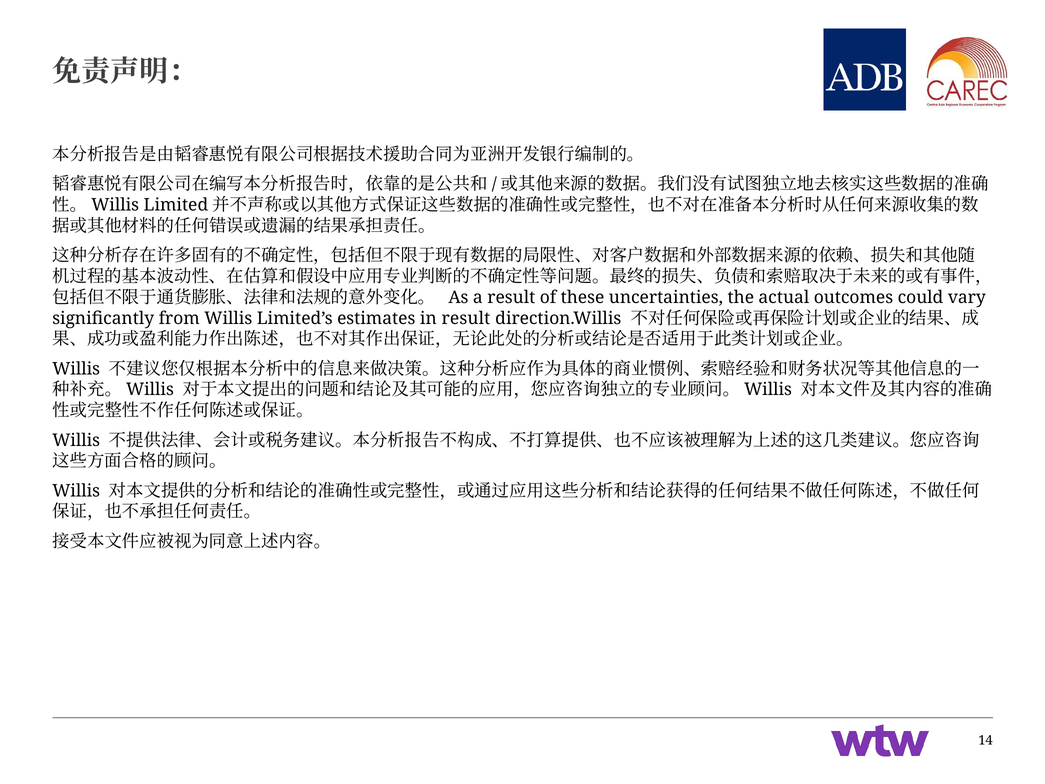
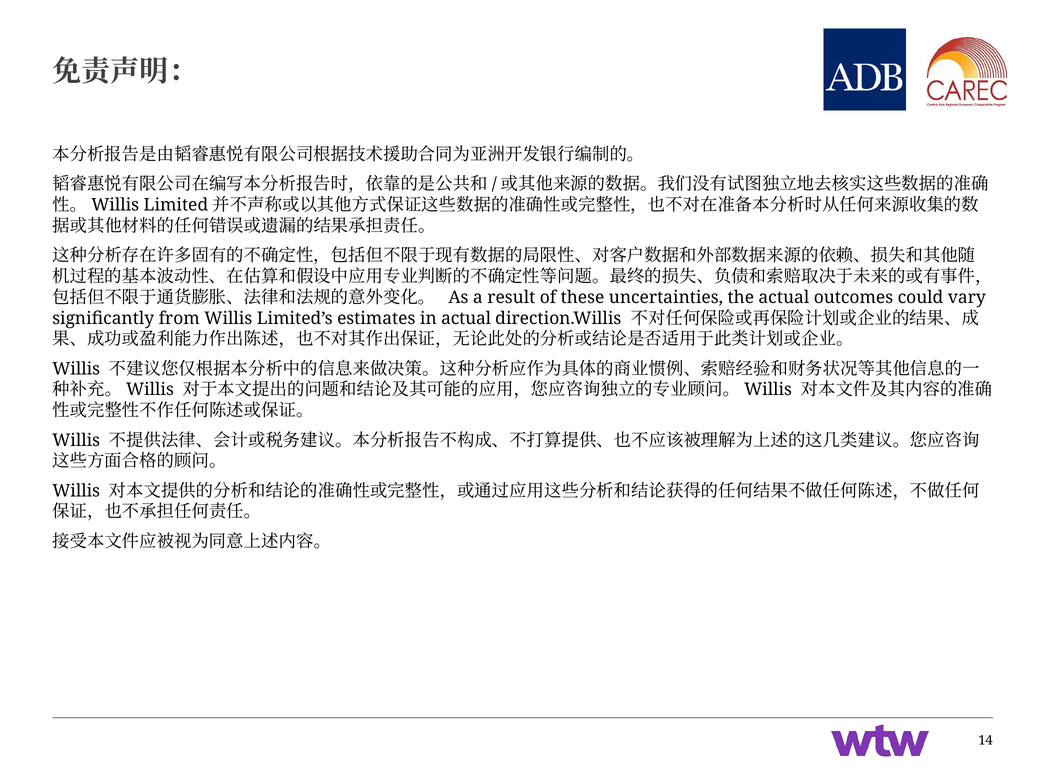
in result: result -> actual
